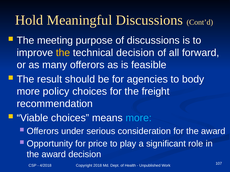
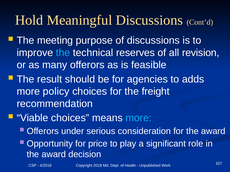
the at (63, 53) colour: yellow -> light blue
technical decision: decision -> reserves
forward: forward -> revision
body: body -> adds
